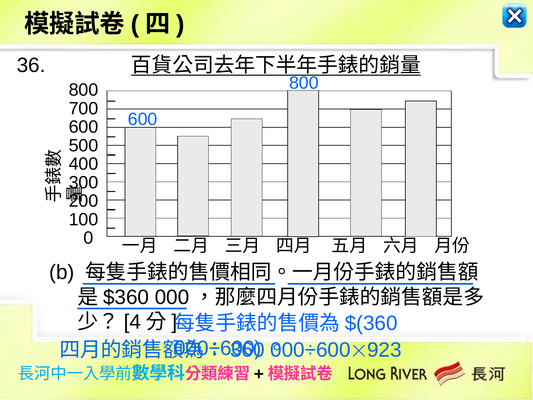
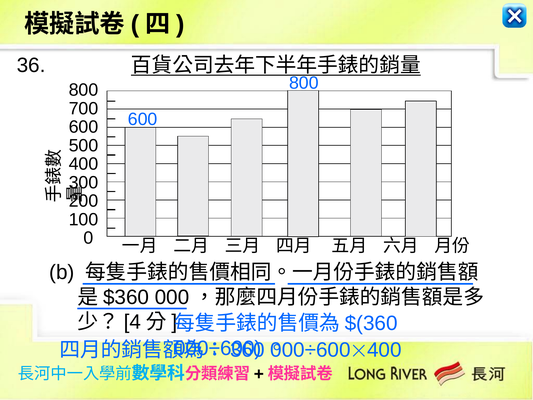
923 at (384, 350): 923 -> 400
